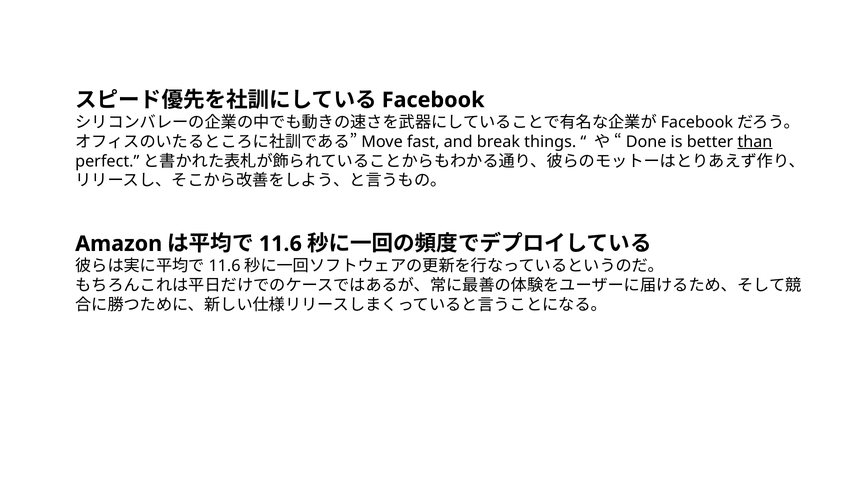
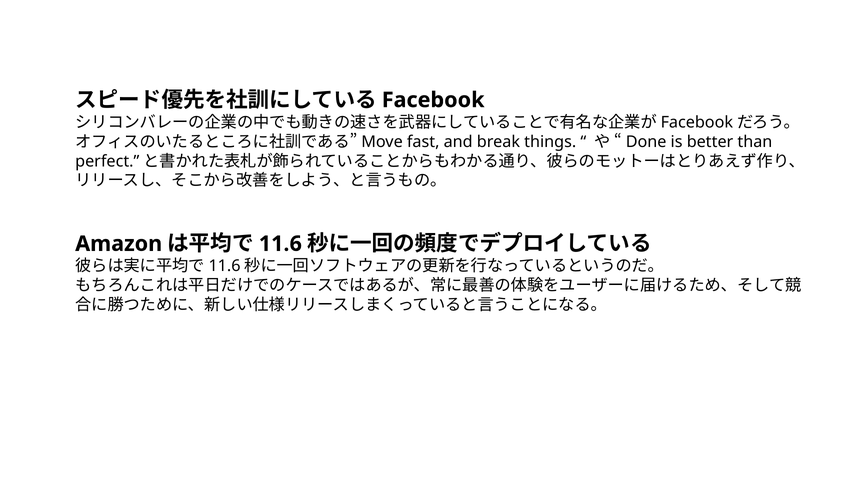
than underline: present -> none
